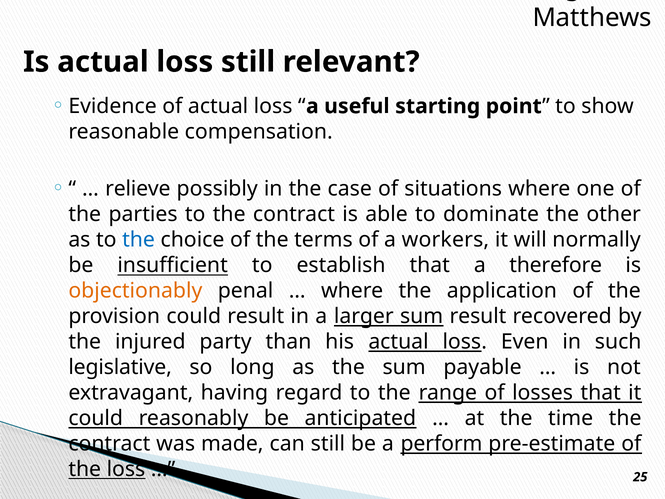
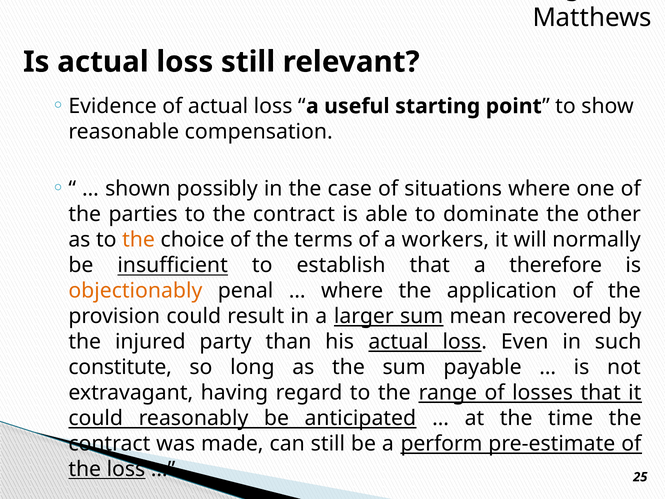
relieve: relieve -> shown
the at (139, 240) colour: blue -> orange
sum result: result -> mean
legislative: legislative -> constitute
